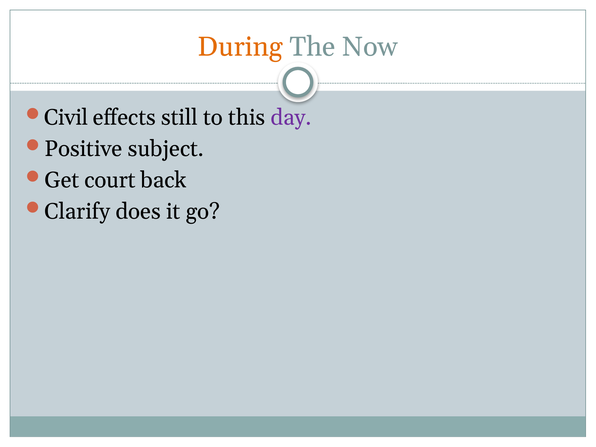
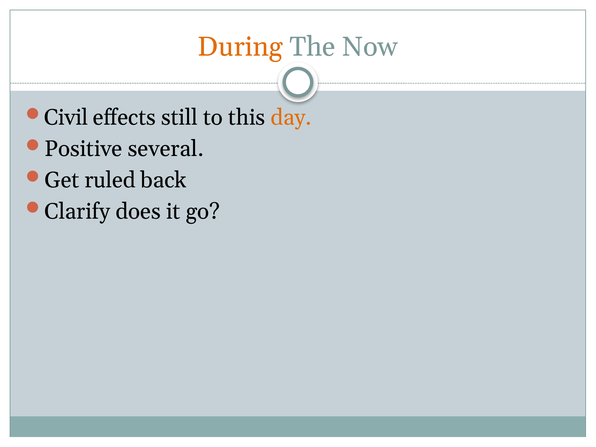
day colour: purple -> orange
subject: subject -> several
court: court -> ruled
